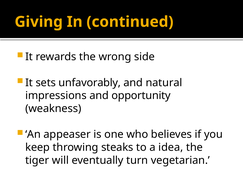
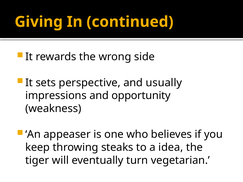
unfavorably: unfavorably -> perspective
natural: natural -> usually
